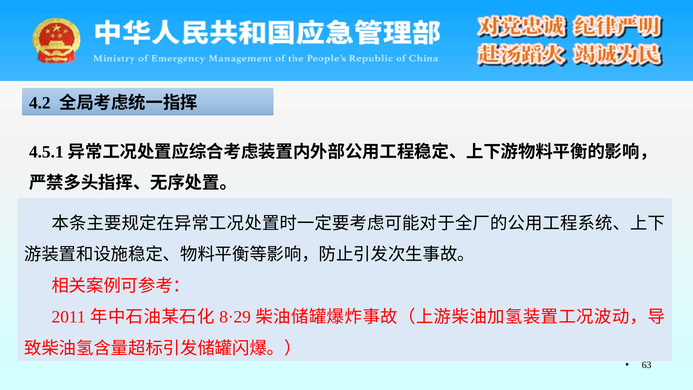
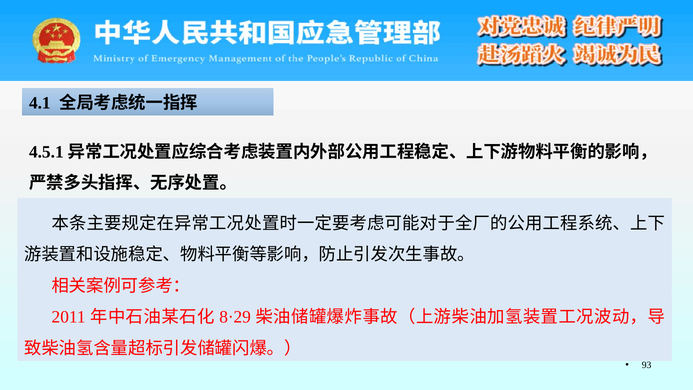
4.2: 4.2 -> 4.1
63: 63 -> 93
